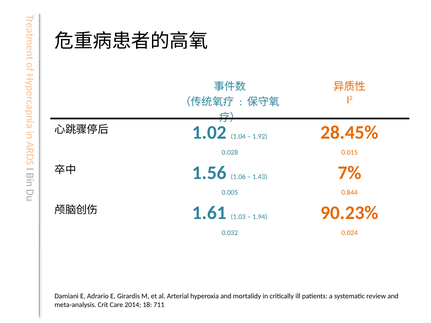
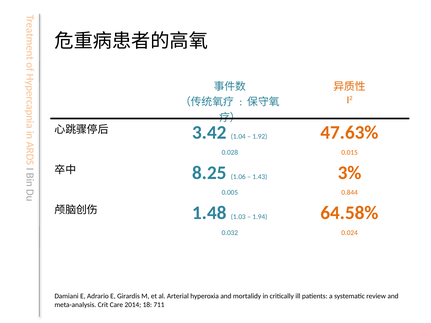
1.02: 1.02 -> 3.42
28.45%: 28.45% -> 47.63%
1.56: 1.56 -> 8.25
7%: 7% -> 3%
1.61: 1.61 -> 1.48
90.23%: 90.23% -> 64.58%
